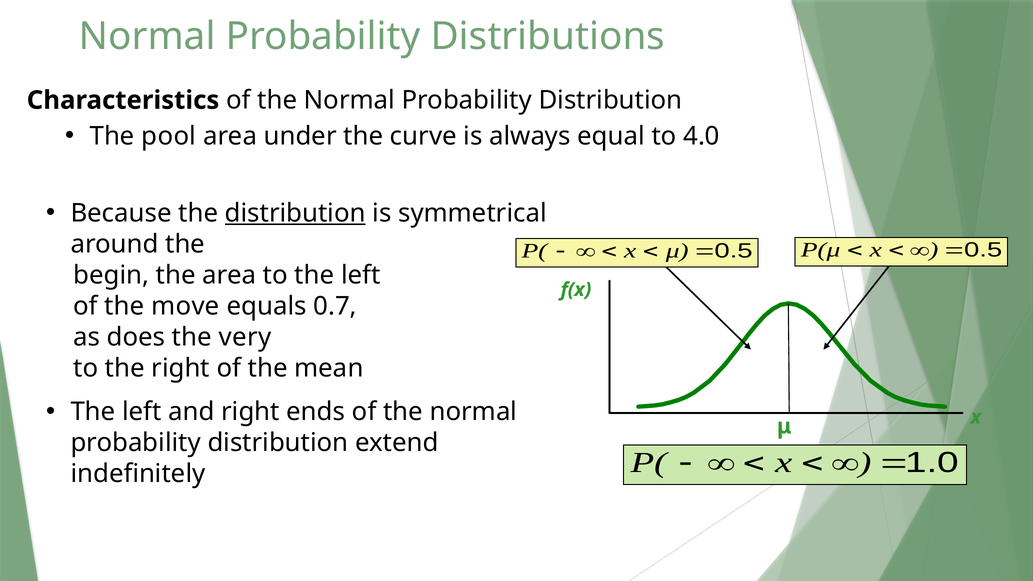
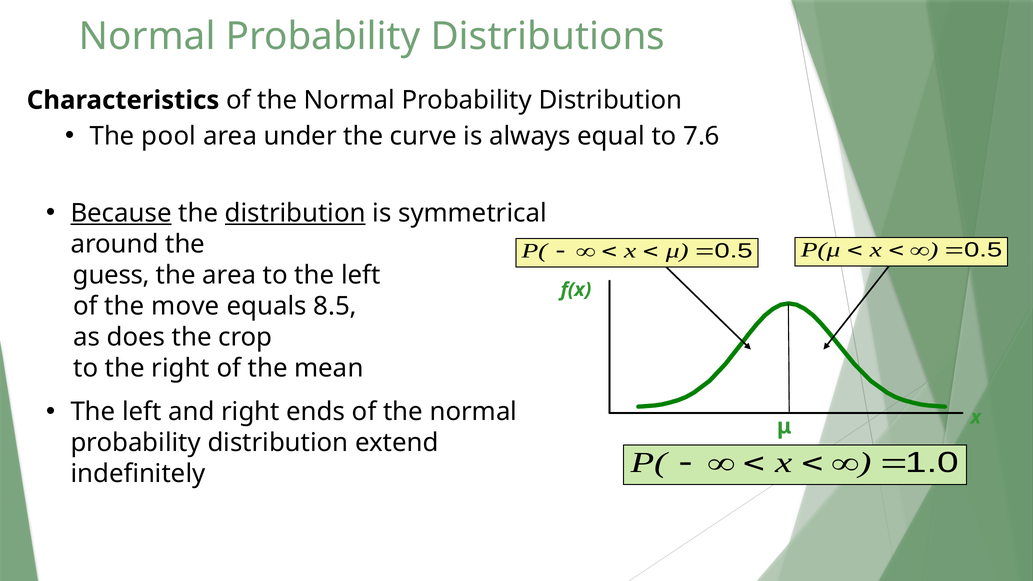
4.0: 4.0 -> 7.6
Because underline: none -> present
begin: begin -> guess
0.7: 0.7 -> 8.5
very: very -> crop
